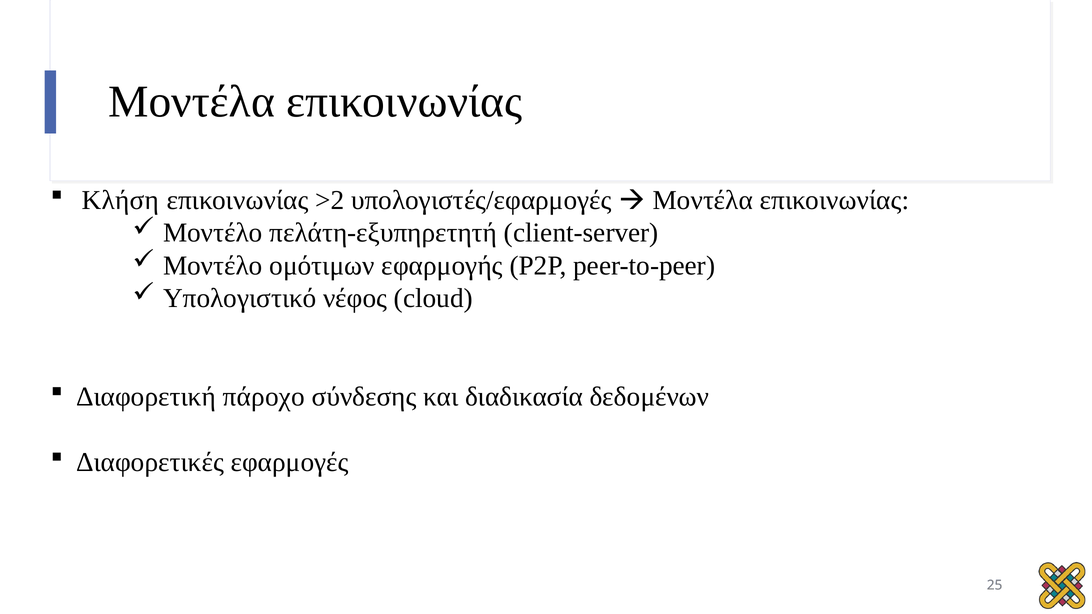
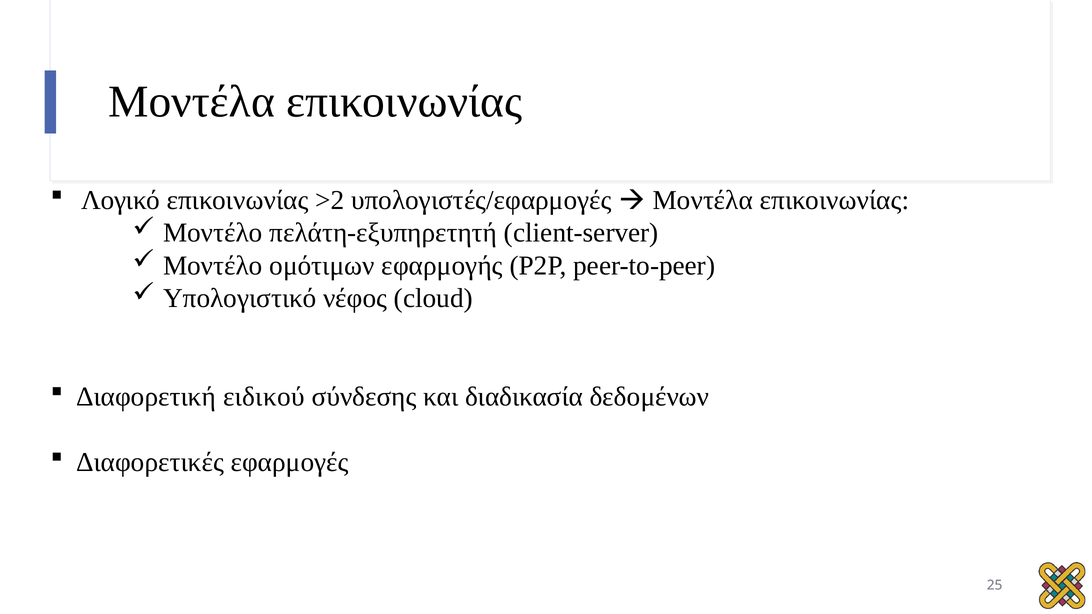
Κλήση: Κλήση -> Λογικό
πάροχο: πάροχο -> ειδικού
